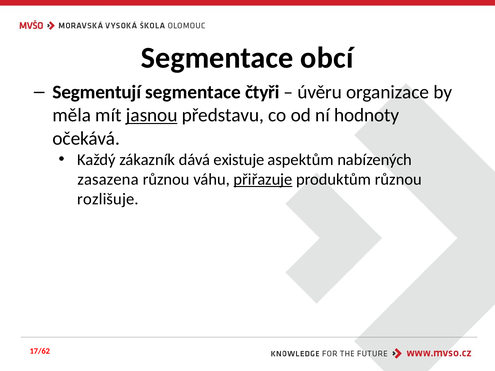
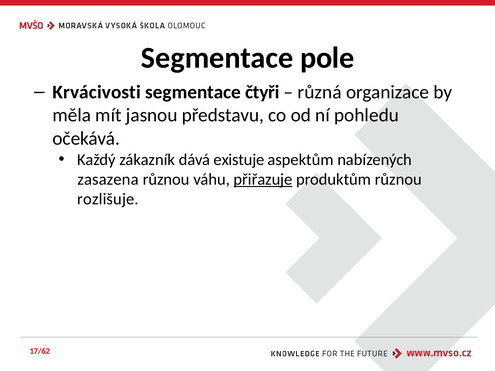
obcí: obcí -> pole
Segmentují: Segmentují -> Krvácivosti
úvěru: úvěru -> různá
jasnou underline: present -> none
hodnoty: hodnoty -> pohledu
